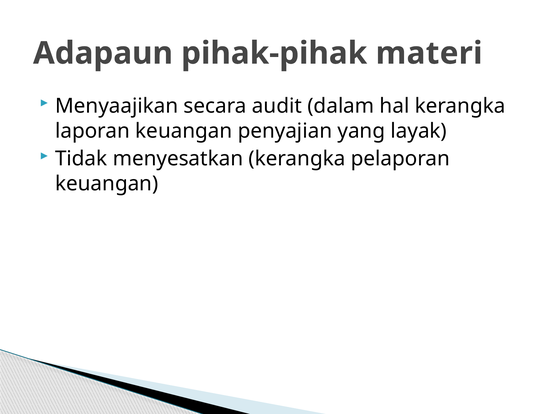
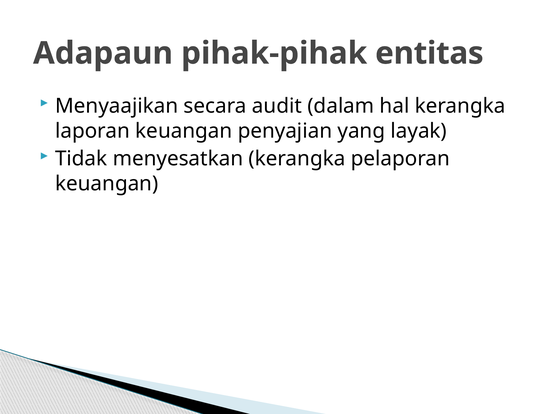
materi: materi -> entitas
